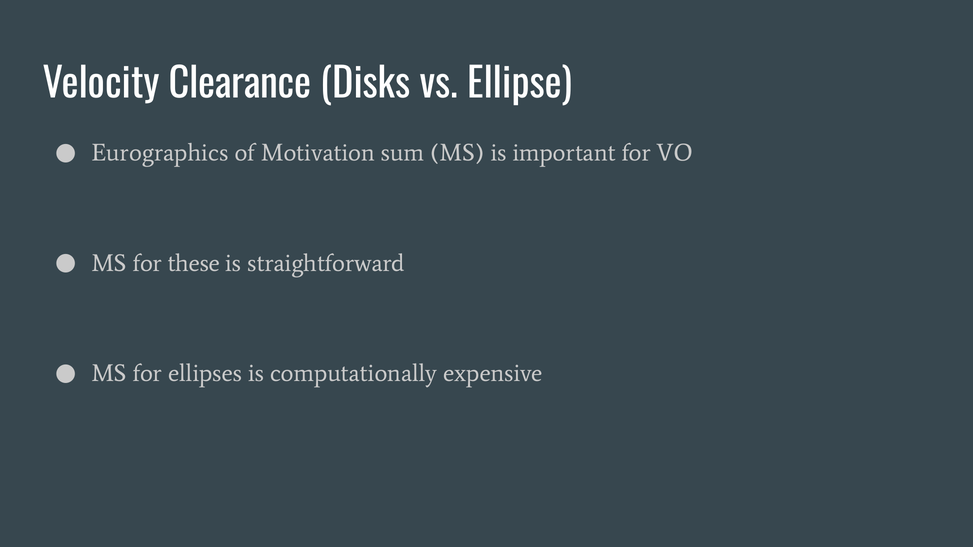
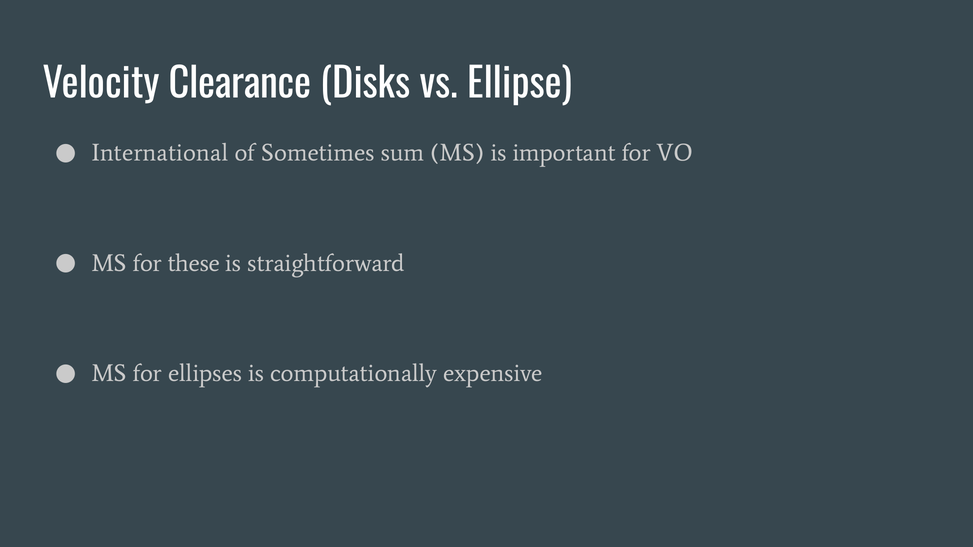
Eurographics: Eurographics -> International
Motivation: Motivation -> Sometimes
